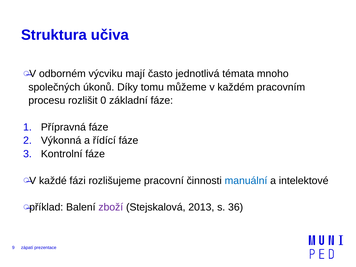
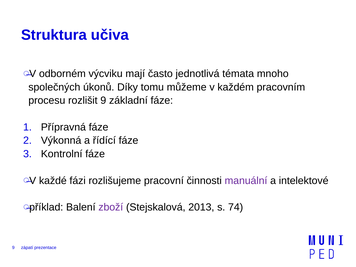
rozlišit 0: 0 -> 9
manuální colour: blue -> purple
36: 36 -> 74
